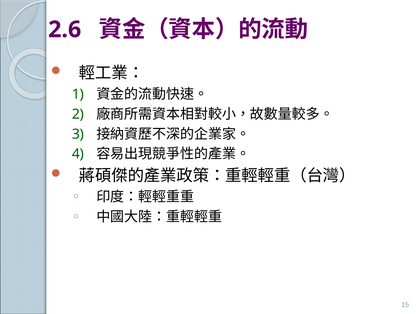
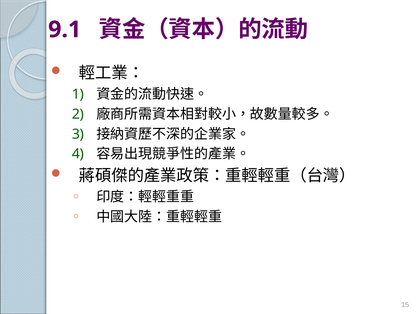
2.6: 2.6 -> 9.1
